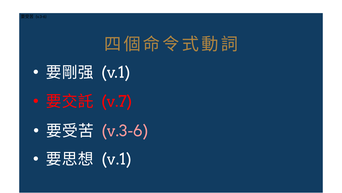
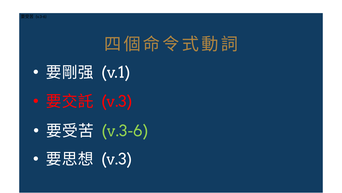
v.7 at (117, 101): v.7 -> v.3
v.3-6 at (125, 131) colour: pink -> light green
v.1 at (117, 159): v.1 -> v.3
